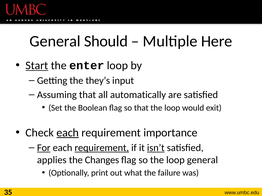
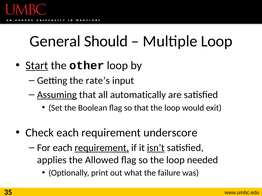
Multiple Here: Here -> Loop
enter: enter -> other
they’s: they’s -> rate’s
Assuming underline: none -> present
each at (68, 133) underline: present -> none
importance: importance -> underscore
For underline: present -> none
Changes: Changes -> Allowed
loop general: general -> needed
